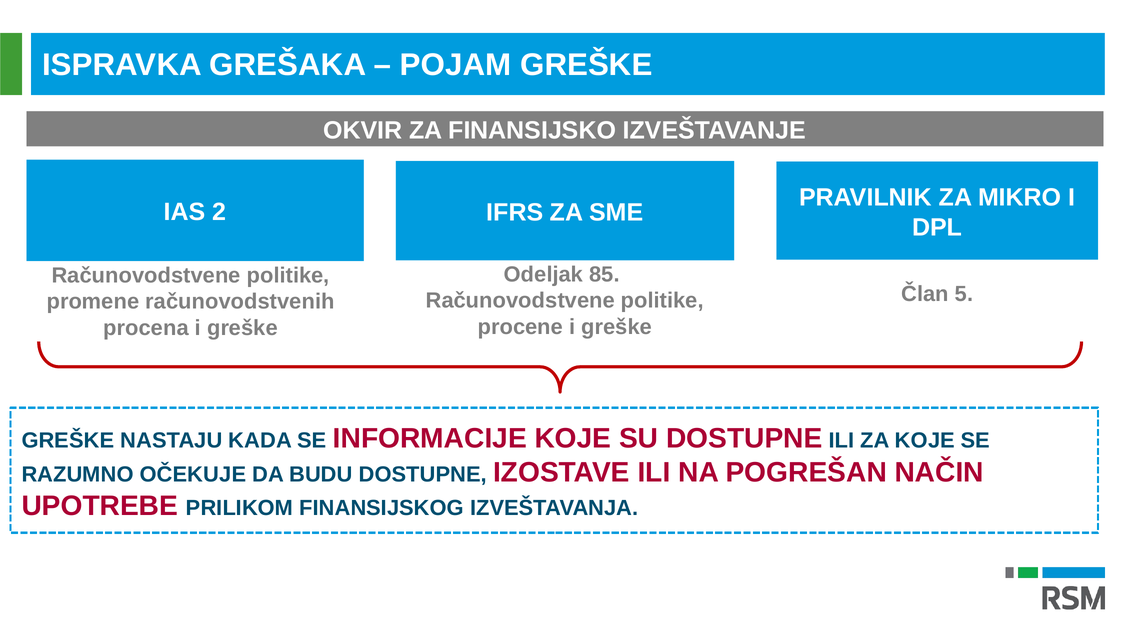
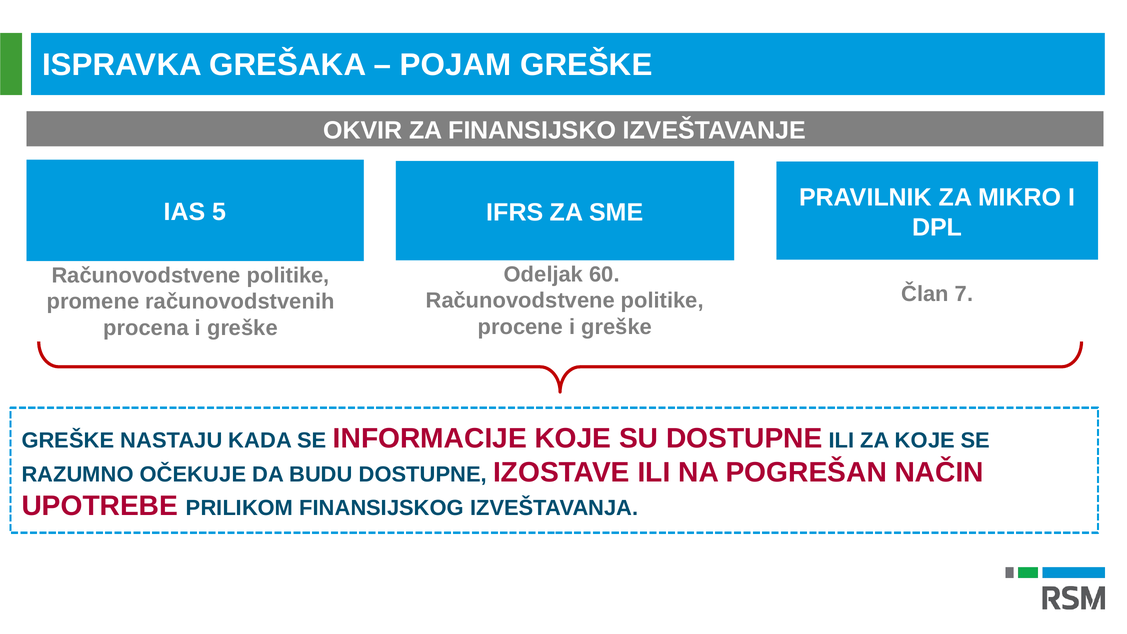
2: 2 -> 5
85: 85 -> 60
5: 5 -> 7
